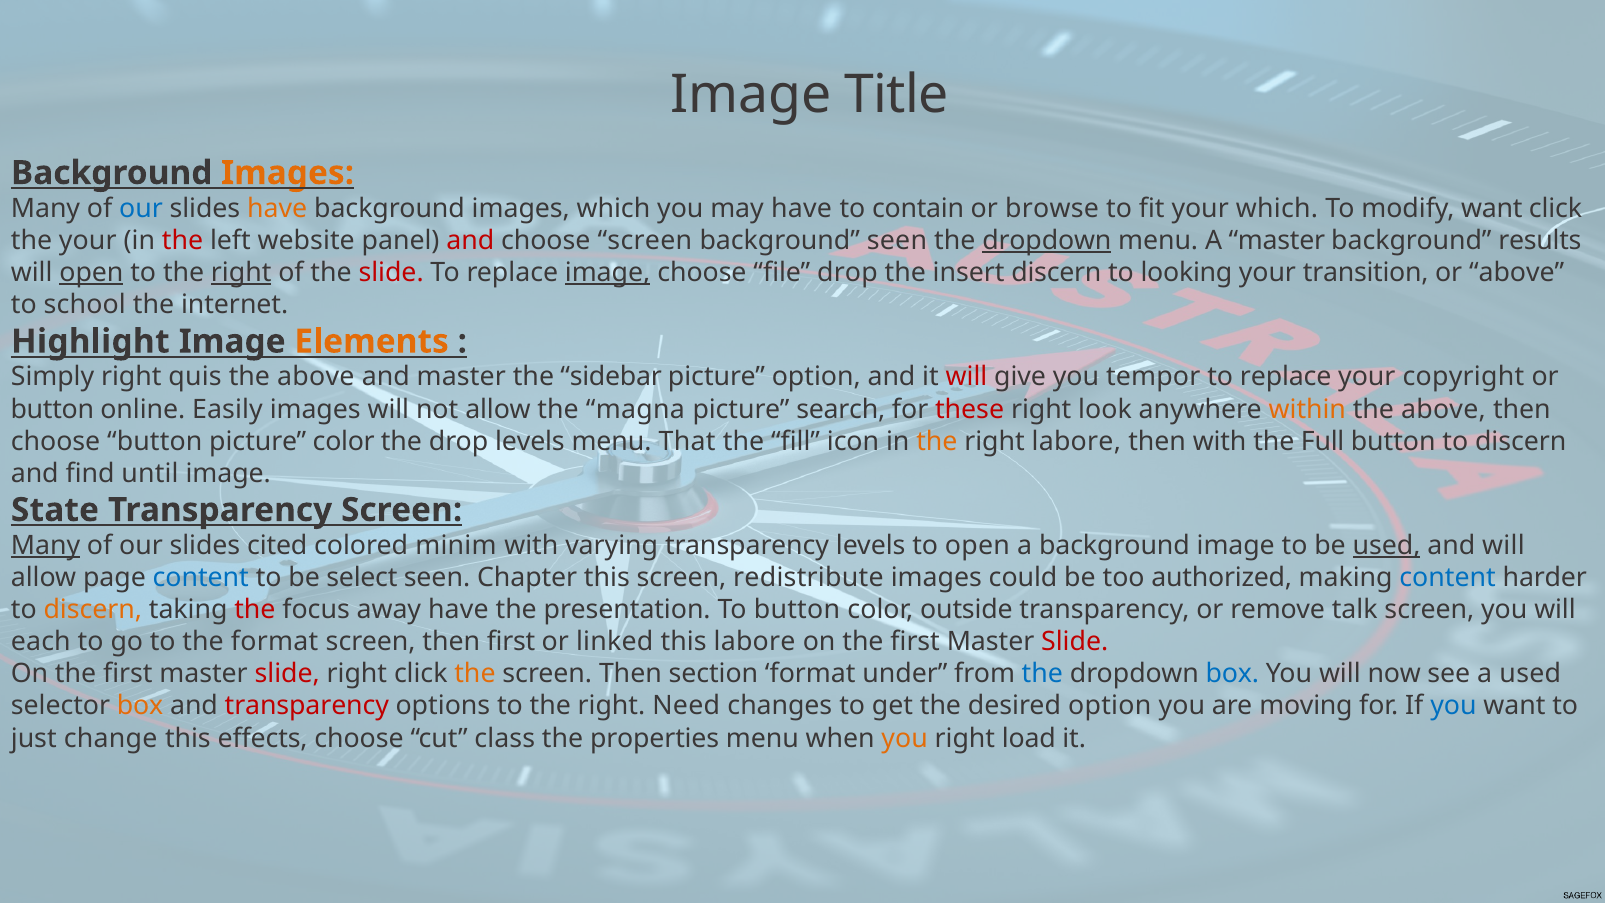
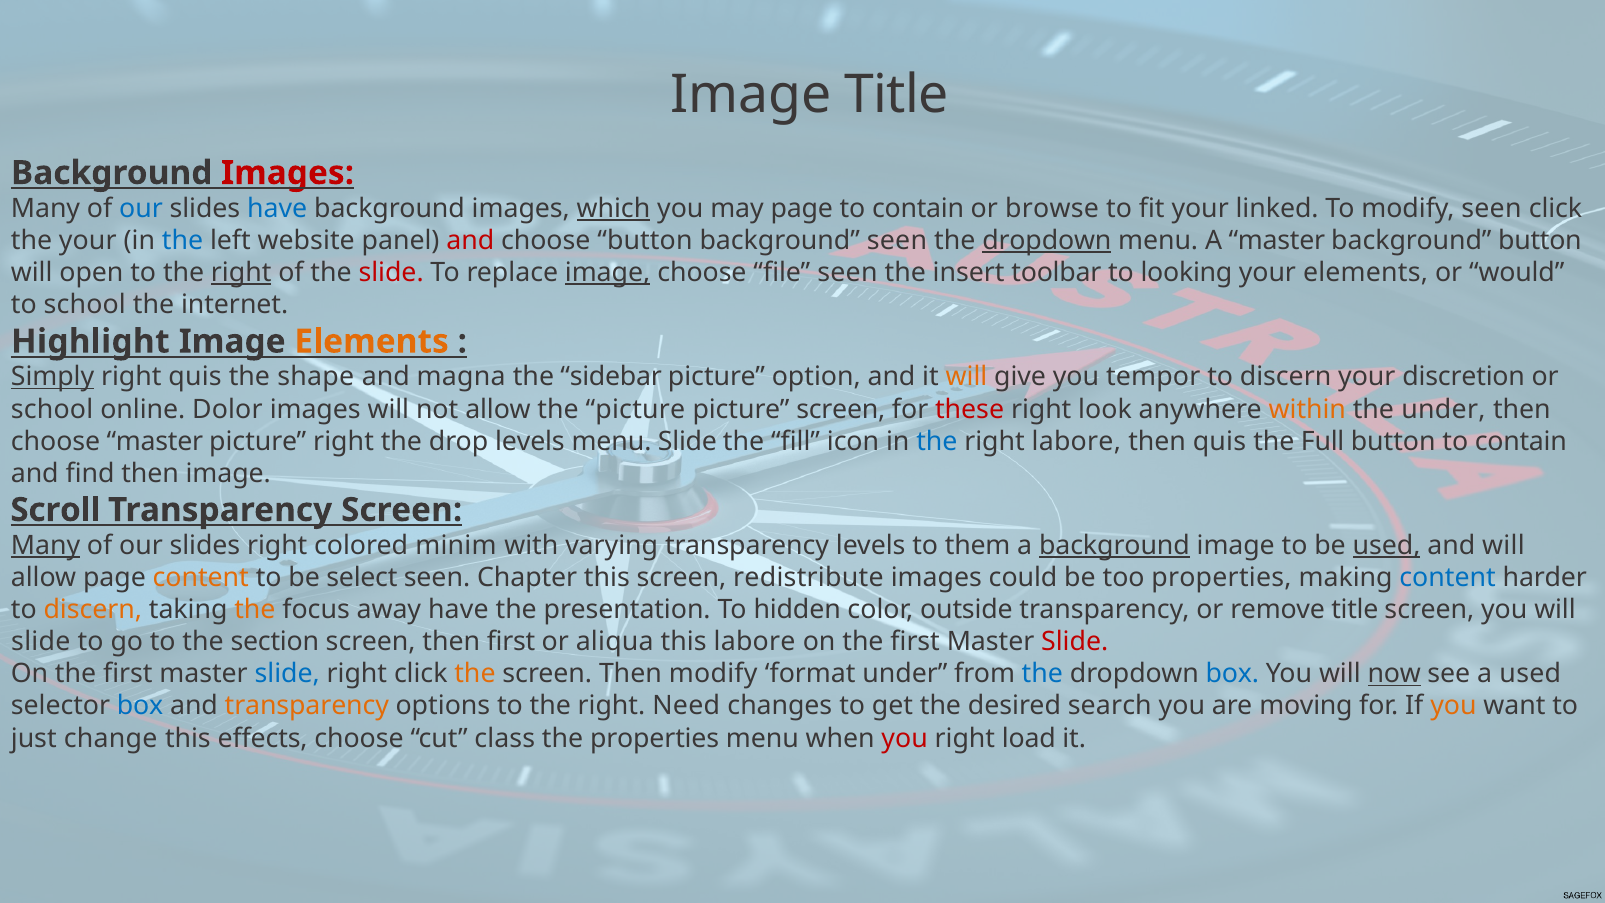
Images at (288, 173) colour: orange -> red
have at (277, 209) colour: orange -> blue
which at (613, 209) underline: none -> present
may have: have -> page
your which: which -> linked
modify want: want -> seen
the at (183, 241) colour: red -> blue
choose screen: screen -> button
background results: results -> button
open at (91, 273) underline: present -> none
file drop: drop -> seen
insert discern: discern -> toolbar
your transition: transition -> elements
or above: above -> would
Simply underline: none -> present
above at (316, 377): above -> shape
and master: master -> magna
will at (966, 377) colour: red -> orange
replace at (1286, 377): replace -> discern
copyright: copyright -> discretion
button at (52, 409): button -> school
Easily: Easily -> Dolor
the magna: magna -> picture
picture search: search -> screen
above at (1443, 409): above -> under
choose button: button -> master
picture color: color -> right
menu That: That -> Slide
the at (937, 441) colour: orange -> blue
then with: with -> quis
button to discern: discern -> contain
find until: until -> then
State: State -> Scroll
slides cited: cited -> right
to open: open -> them
background at (1114, 546) underline: none -> present
content at (201, 578) colour: blue -> orange
too authorized: authorized -> properties
the at (255, 610) colour: red -> orange
To button: button -> hidden
remove talk: talk -> title
each at (41, 642): each -> slide
the format: format -> section
linked: linked -> aliqua
slide at (287, 674) colour: red -> blue
Then section: section -> modify
now underline: none -> present
box at (140, 706) colour: orange -> blue
transparency at (307, 706) colour: red -> orange
desired option: option -> search
you at (1453, 706) colour: blue -> orange
you at (905, 738) colour: orange -> red
